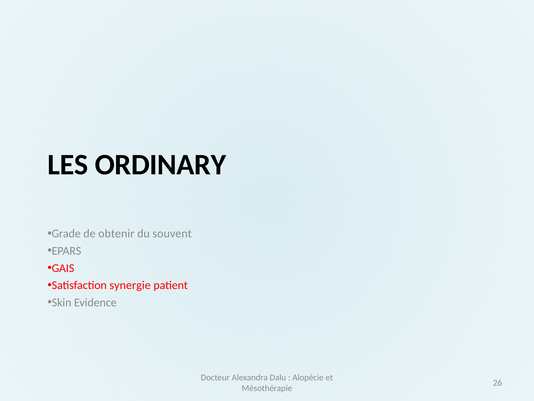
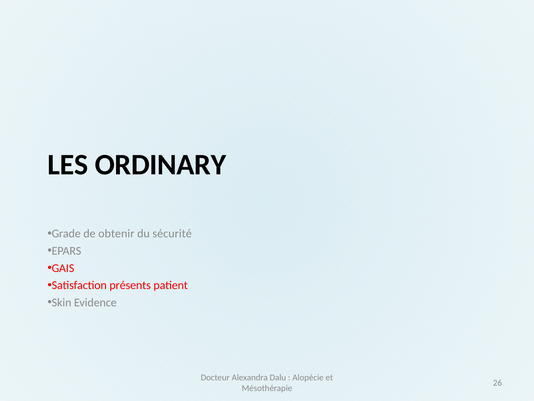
souvent: souvent -> sécurité
synergie: synergie -> présents
